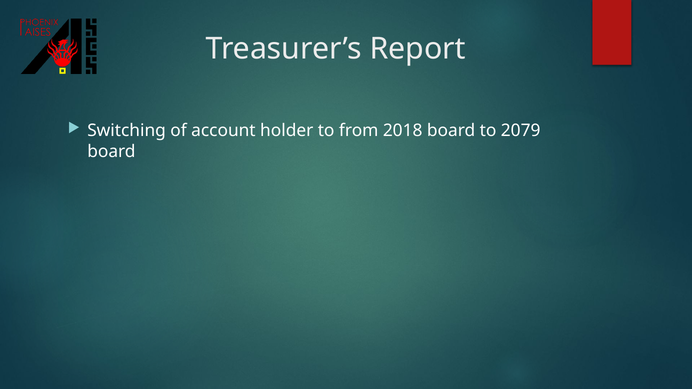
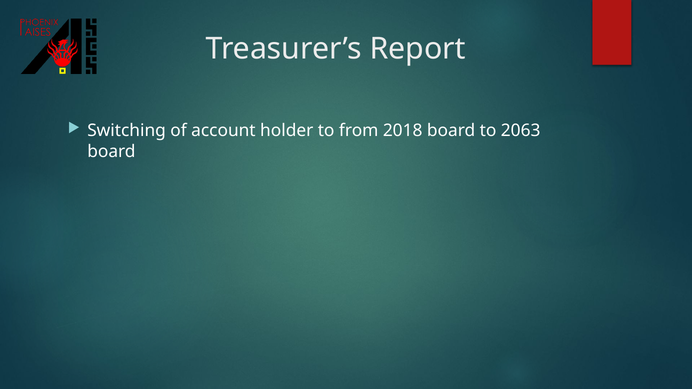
2079: 2079 -> 2063
